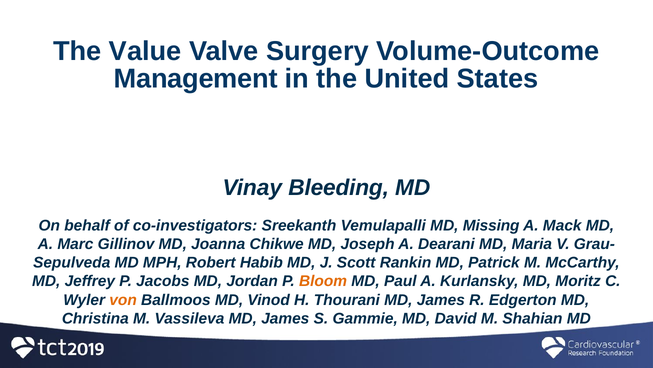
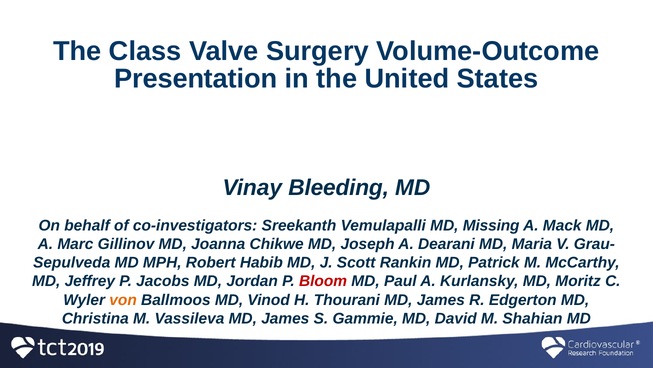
Value: Value -> Class
Management: Management -> Presentation
Bloom colour: orange -> red
